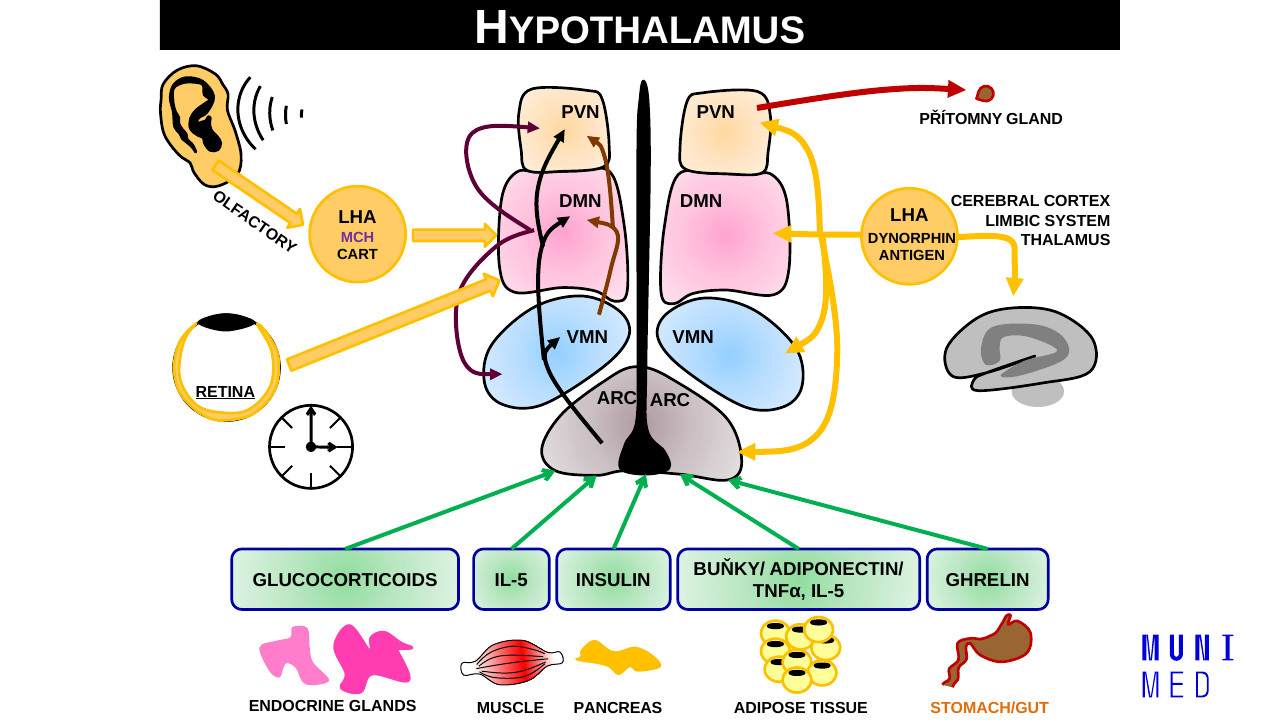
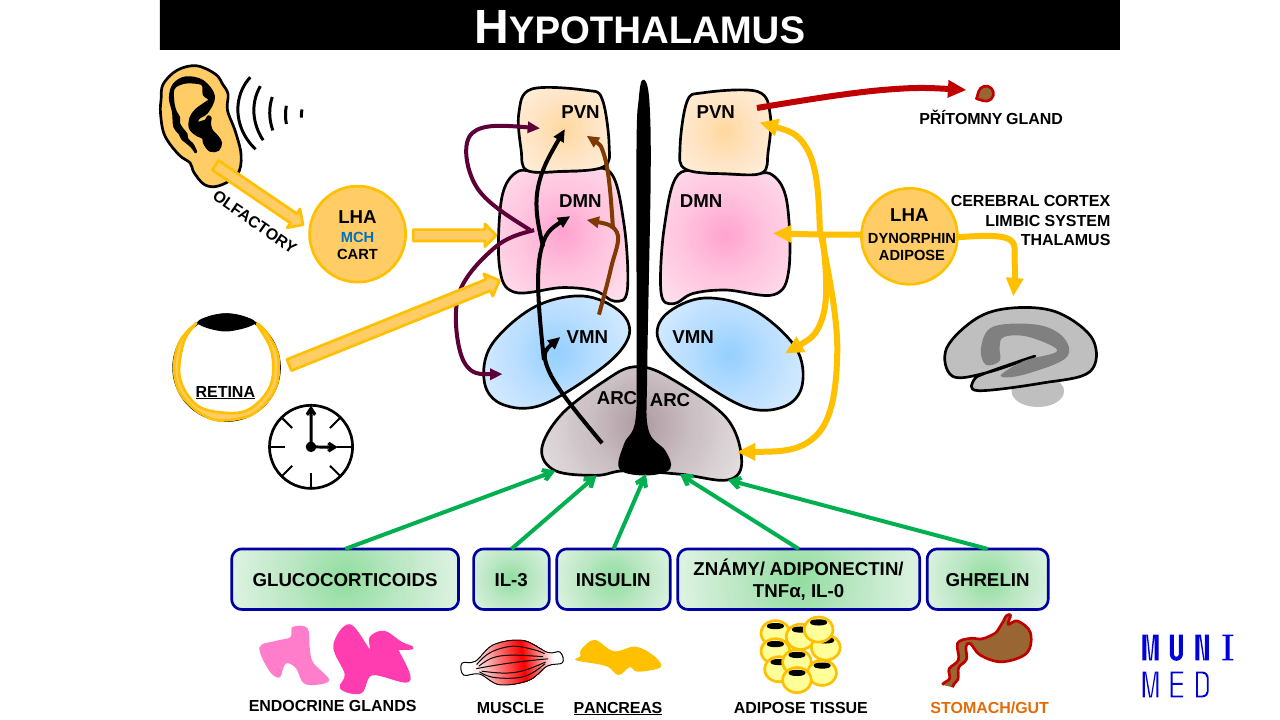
MCH colour: purple -> blue
ANTIGEN at (912, 256): ANTIGEN -> ADIPOSE
BUŇKY/: BUŇKY/ -> ZNÁMY/
GLUCOCORTICOIDS IL-5: IL-5 -> IL-3
TNFα IL-5: IL-5 -> IL-0
PANCREAS underline: none -> present
